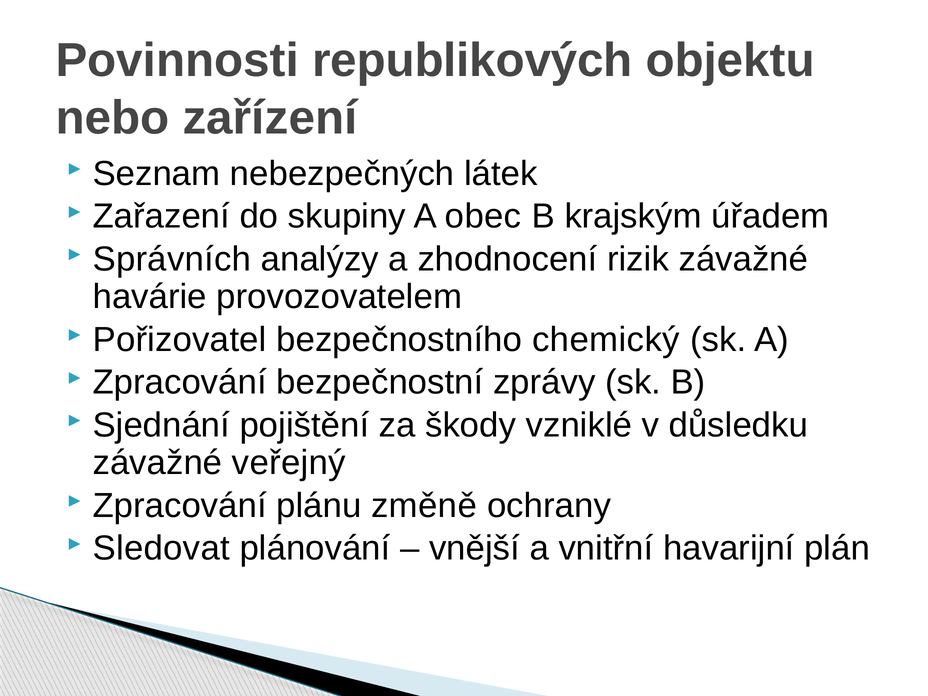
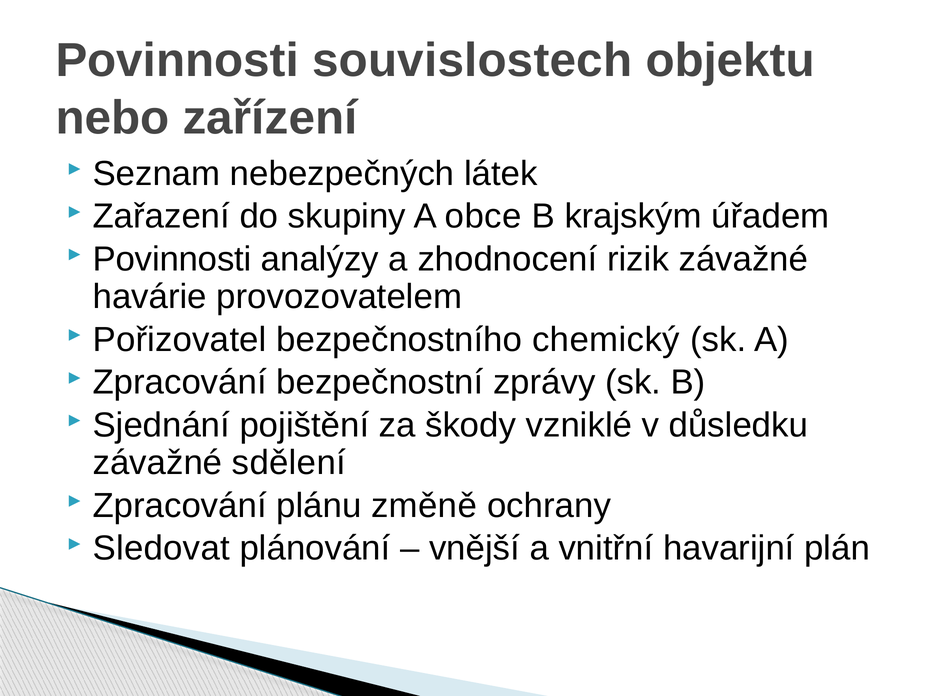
republikových: republikových -> souvislostech
obec: obec -> obce
Správních at (172, 259): Správních -> Povinnosti
veřejný: veřejný -> sdělení
